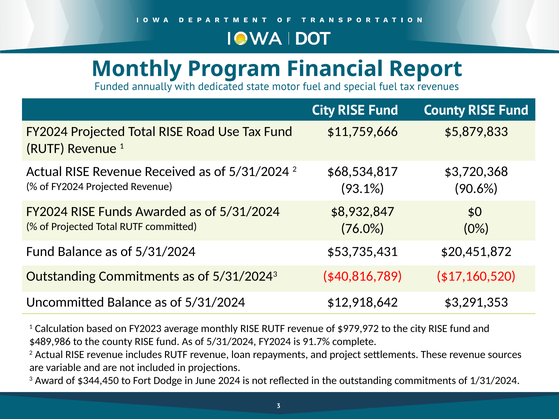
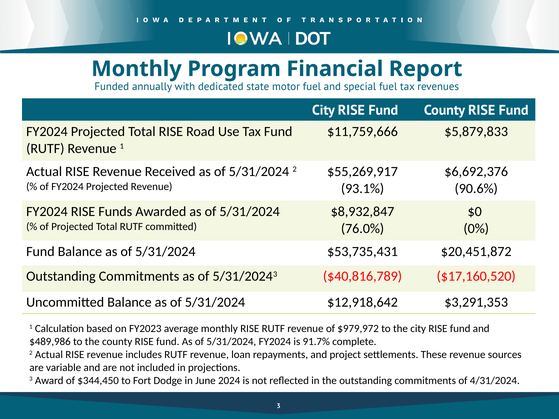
$68,534,817: $68,534,817 -> $55,269,917
$3,720,368: $3,720,368 -> $6,692,376
1/31/2024: 1/31/2024 -> 4/31/2024
